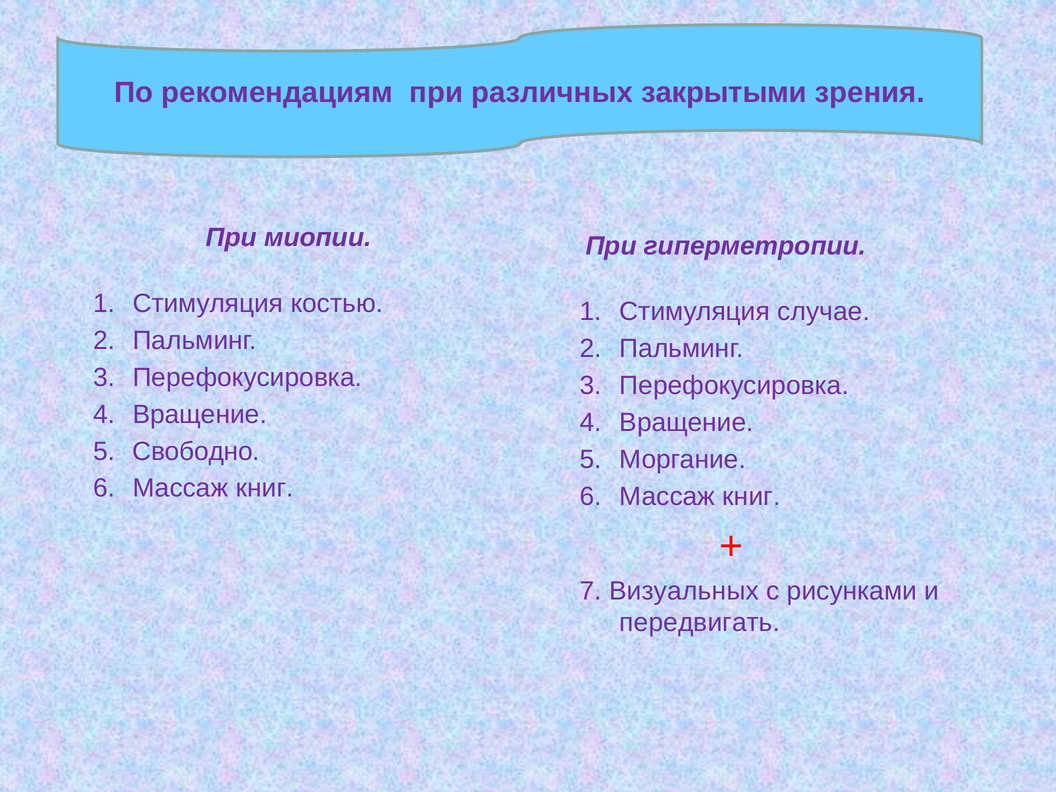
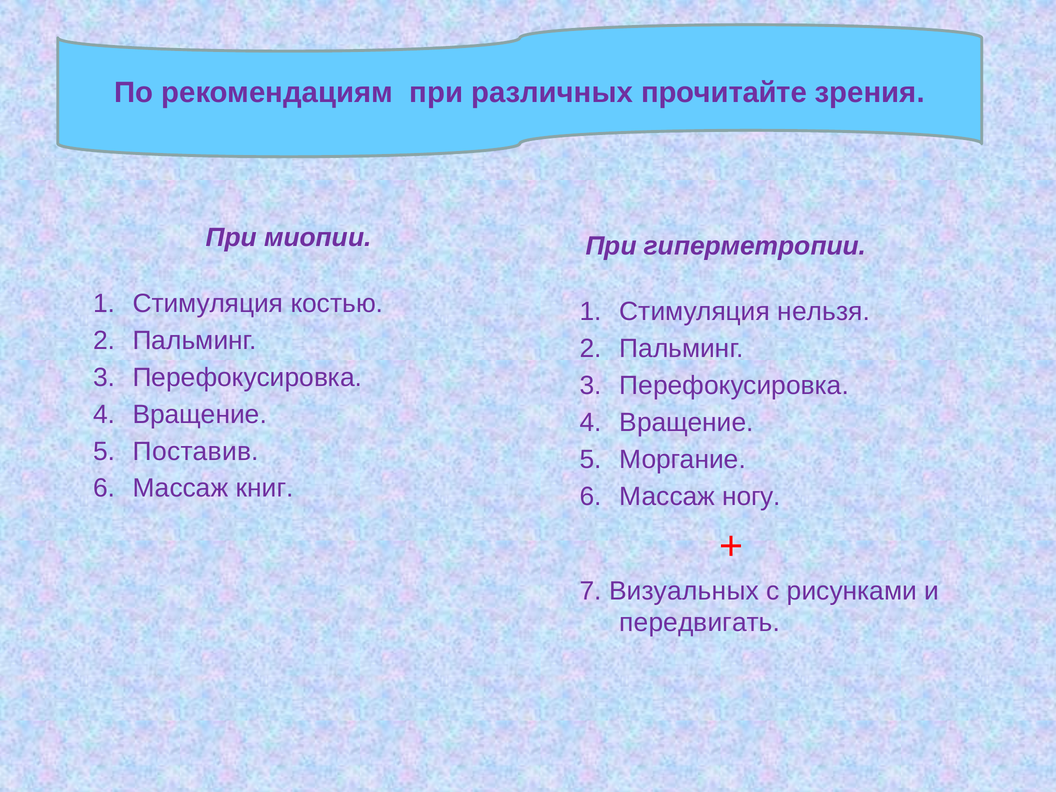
закрытыми: закрытыми -> прочитайте
случае: случае -> нельзя
Свободно: Свободно -> Поставив
книг at (751, 496): книг -> ногу
